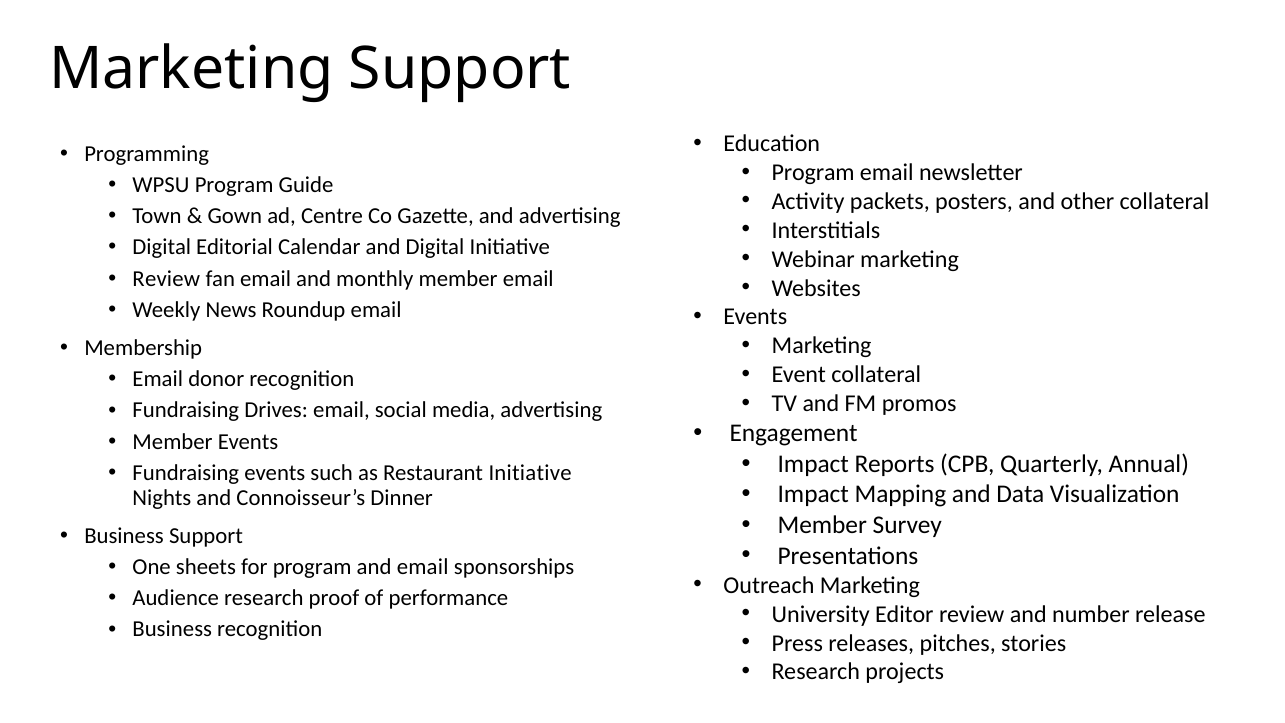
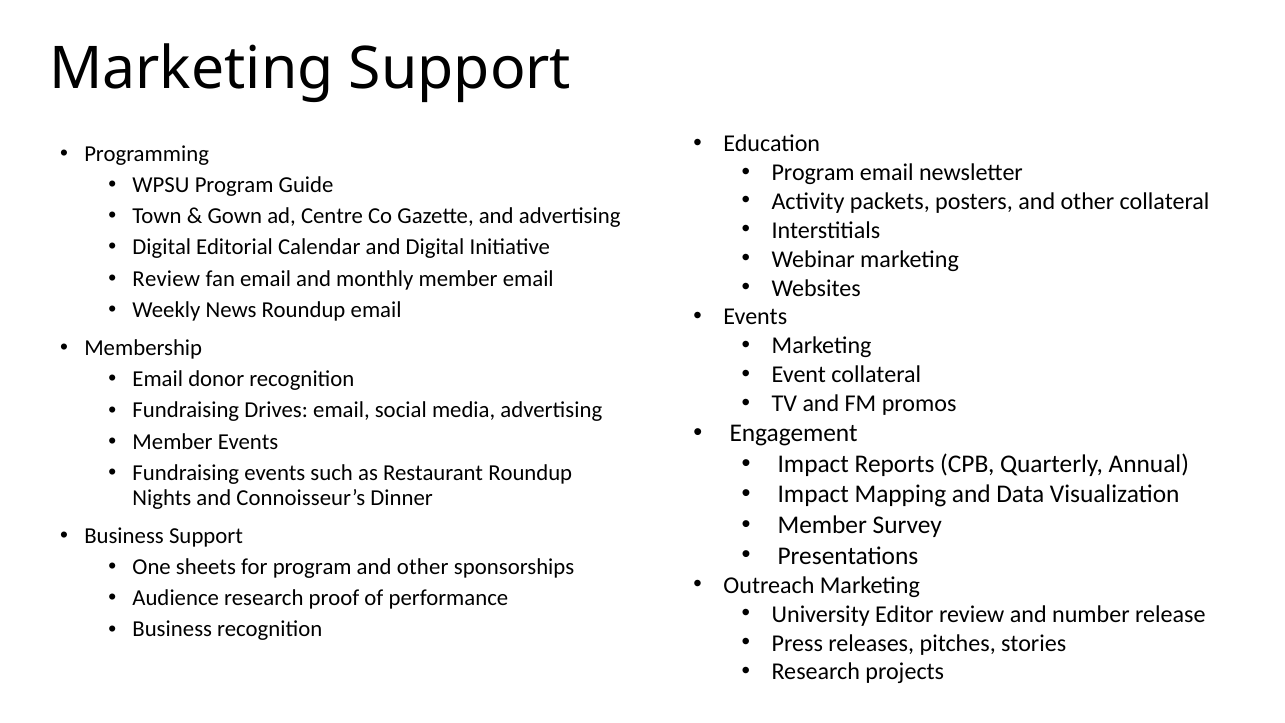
Restaurant Initiative: Initiative -> Roundup
program and email: email -> other
